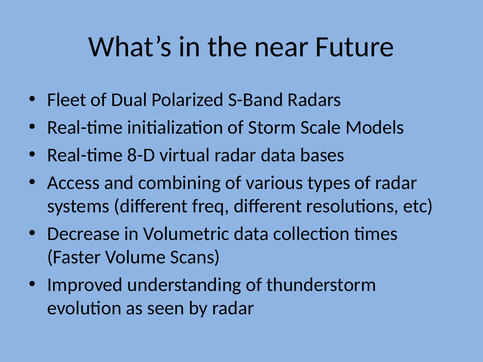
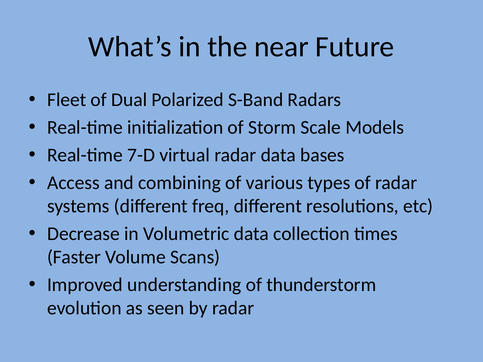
8-D: 8-D -> 7-D
